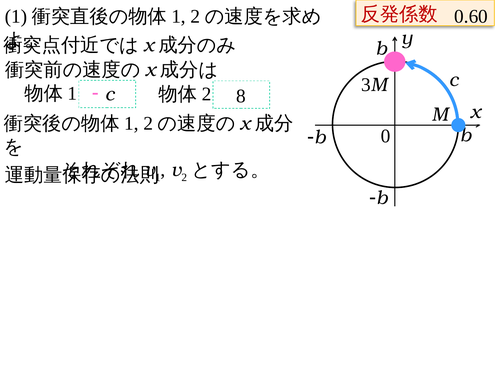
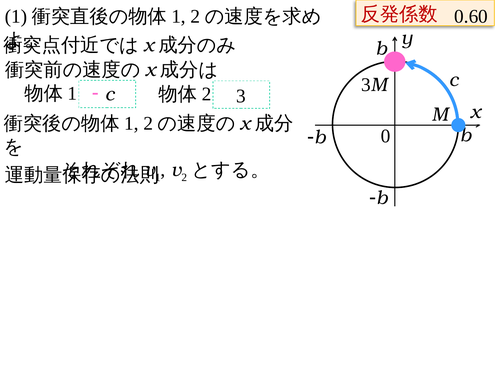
8: 8 -> 3
